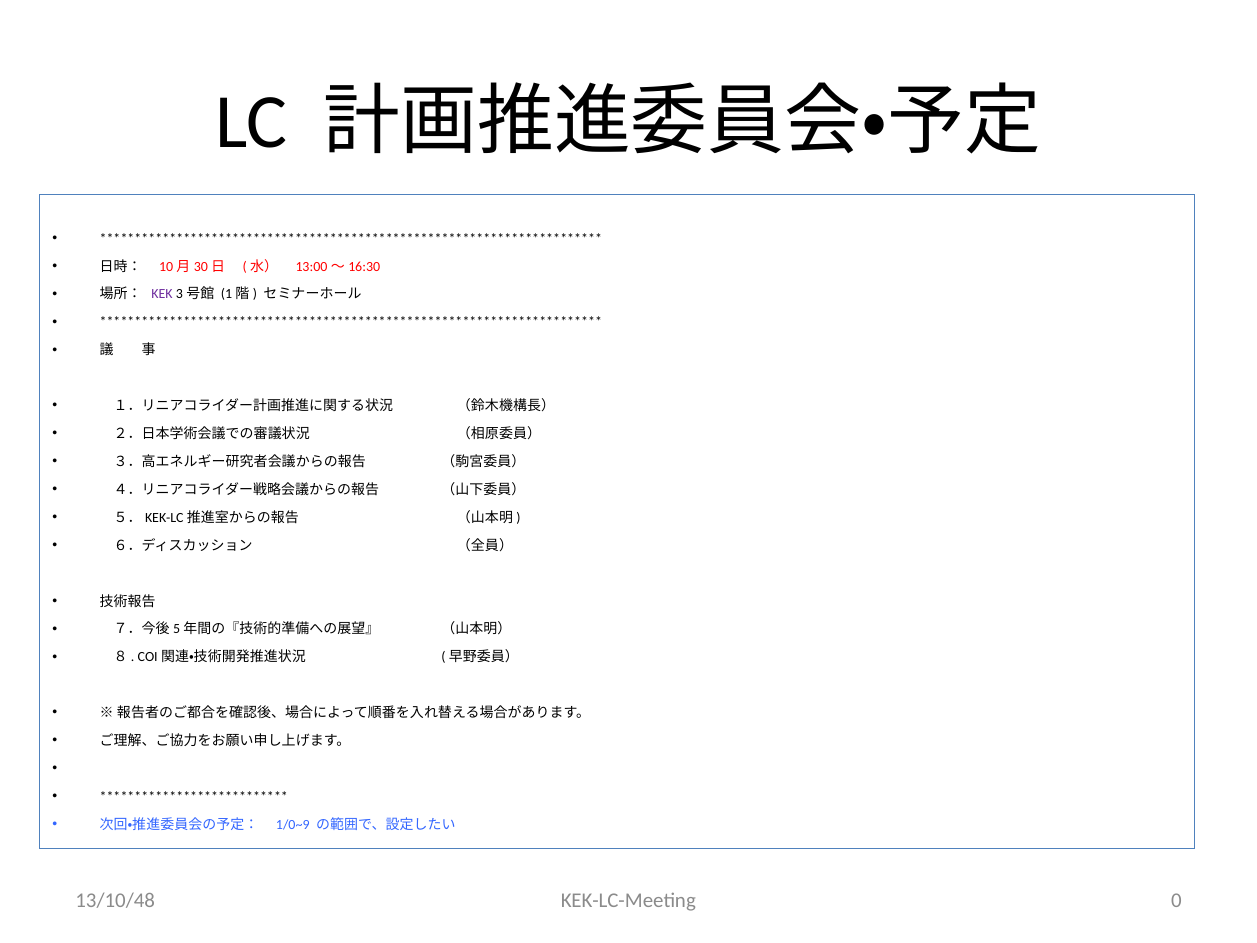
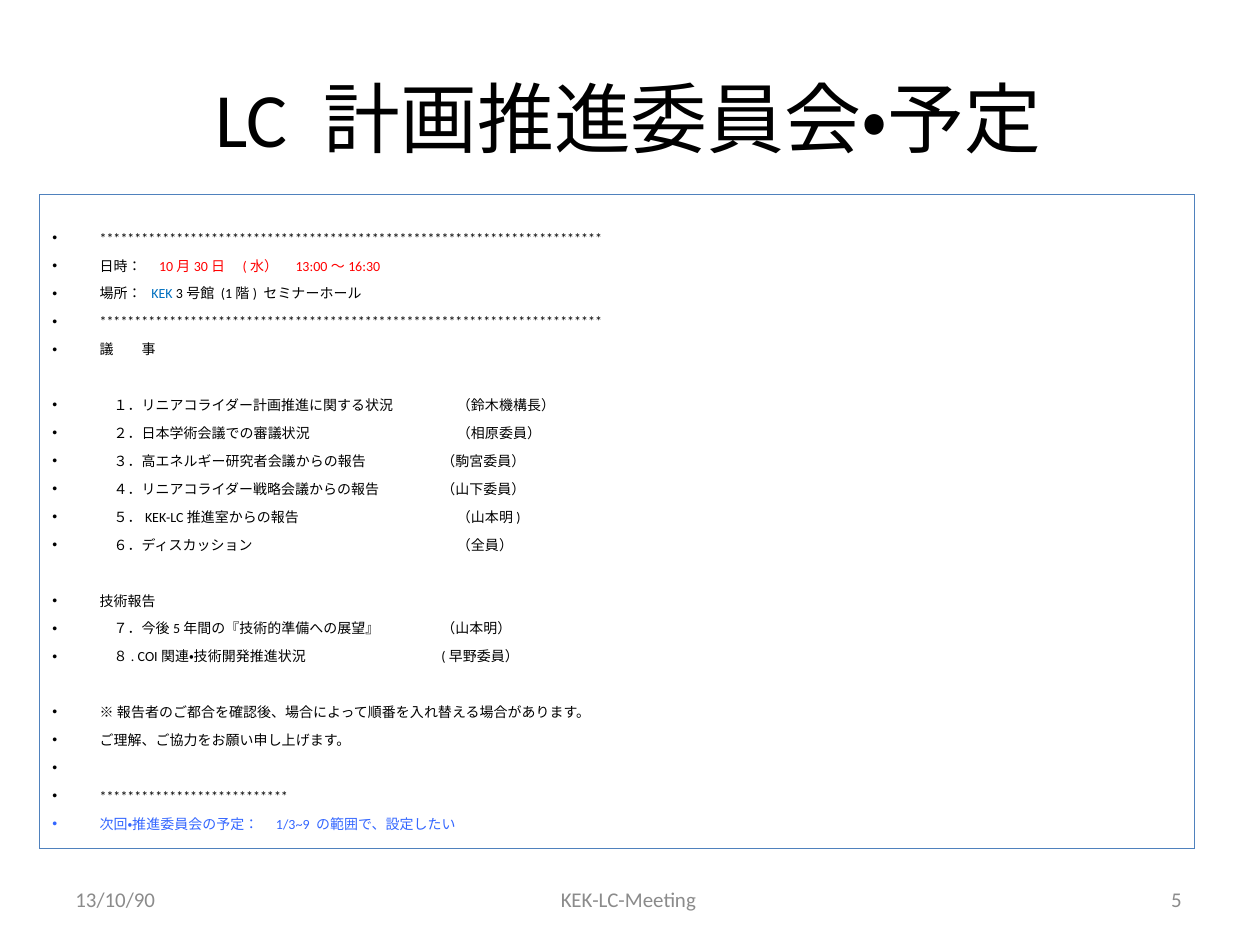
KEK colour: purple -> blue
1/0~9: 1/0~9 -> 1/3~9
13/10/48: 13/10/48 -> 13/10/90
0: 0 -> 5
